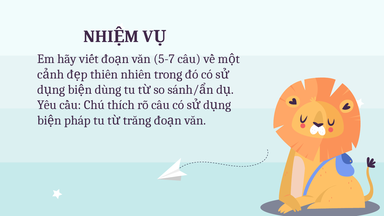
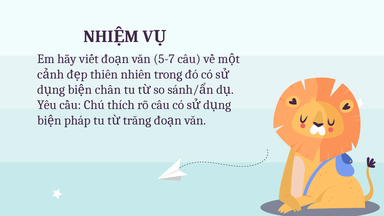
dùng: dùng -> chân
